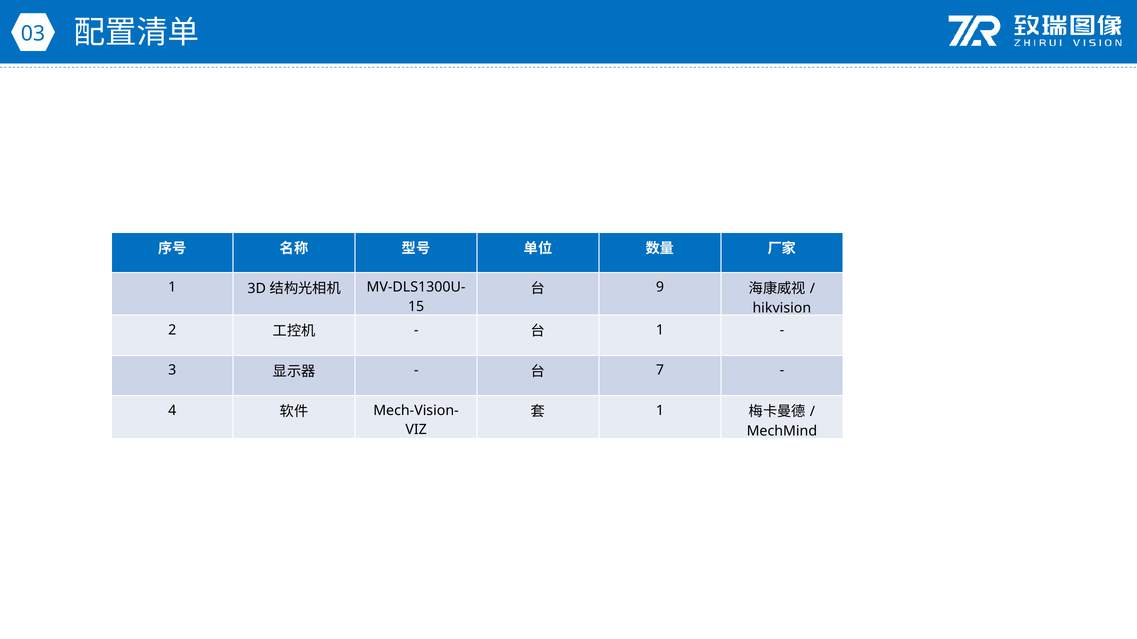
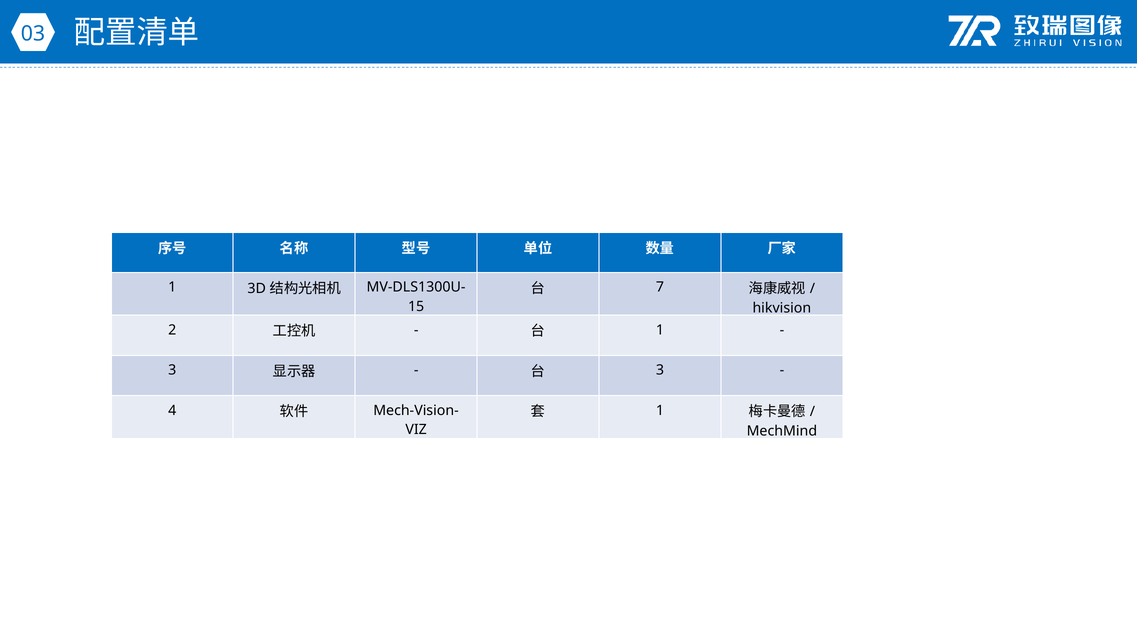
9: 9 -> 7
7 at (660, 371): 7 -> 3
